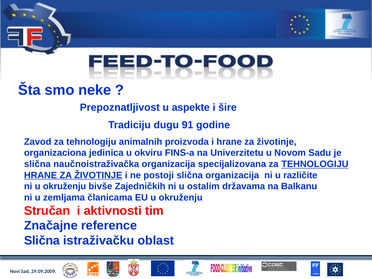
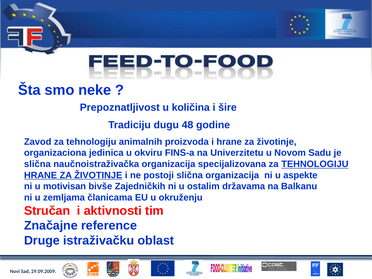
aspekte: aspekte -> količina
91: 91 -> 48
različite: različite -> aspekte
ni u okruženju: okruženju -> motivisan
Slična at (42, 241): Slična -> Druge
